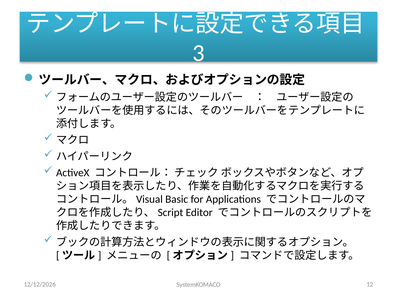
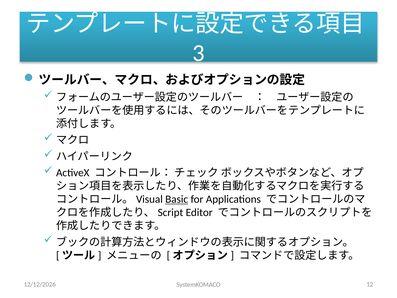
Basic underline: none -> present
